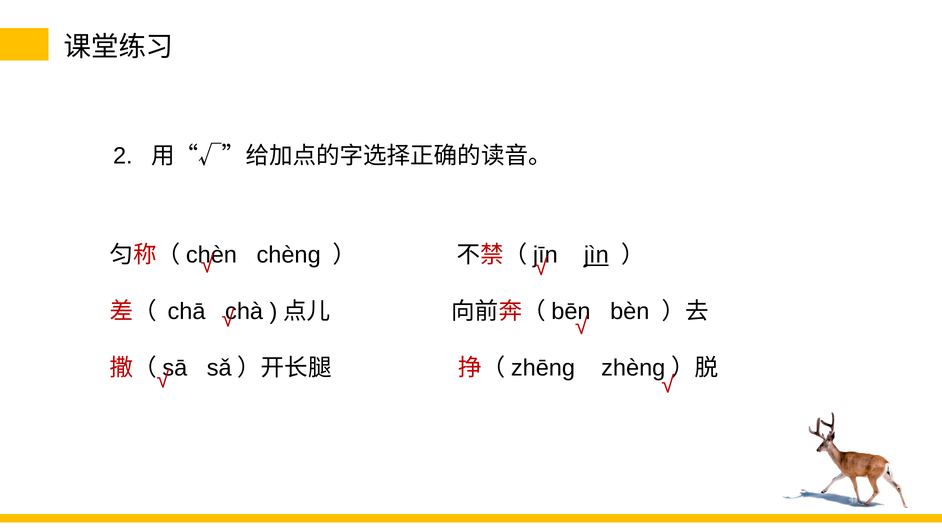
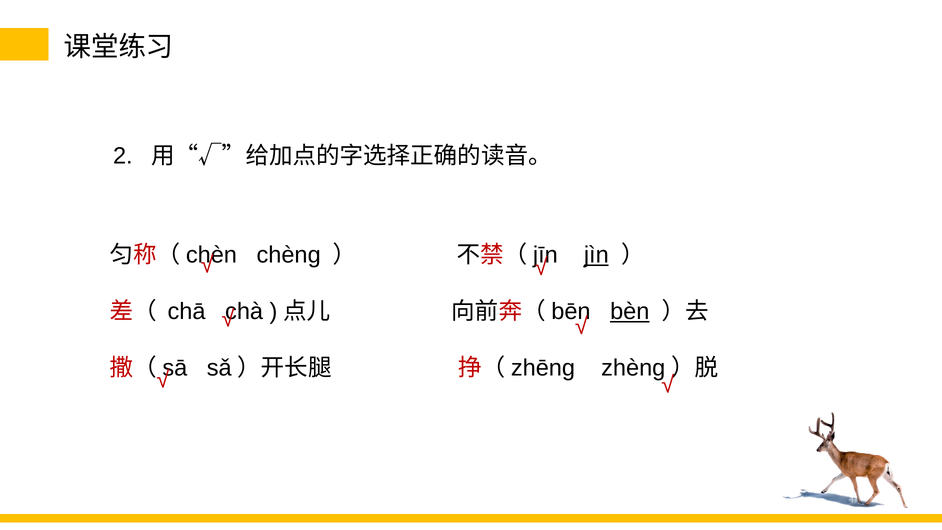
bèn underline: none -> present
